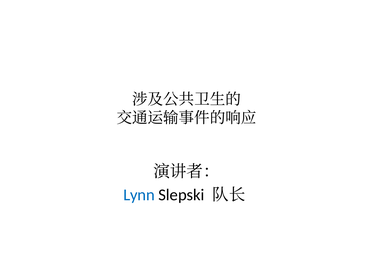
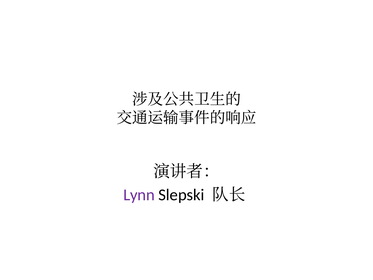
Lynn colour: blue -> purple
